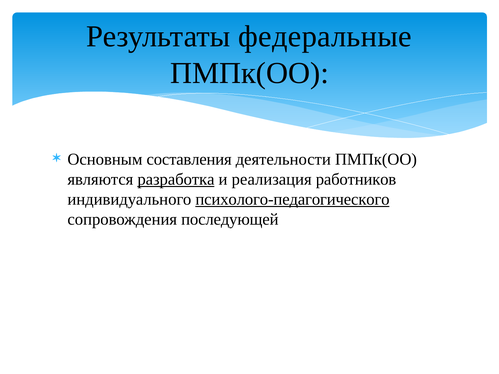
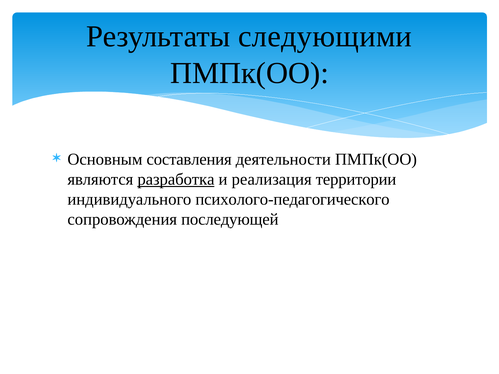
федеральные: федеральные -> следующими
работников: работников -> территории
психолого-педагогического underline: present -> none
